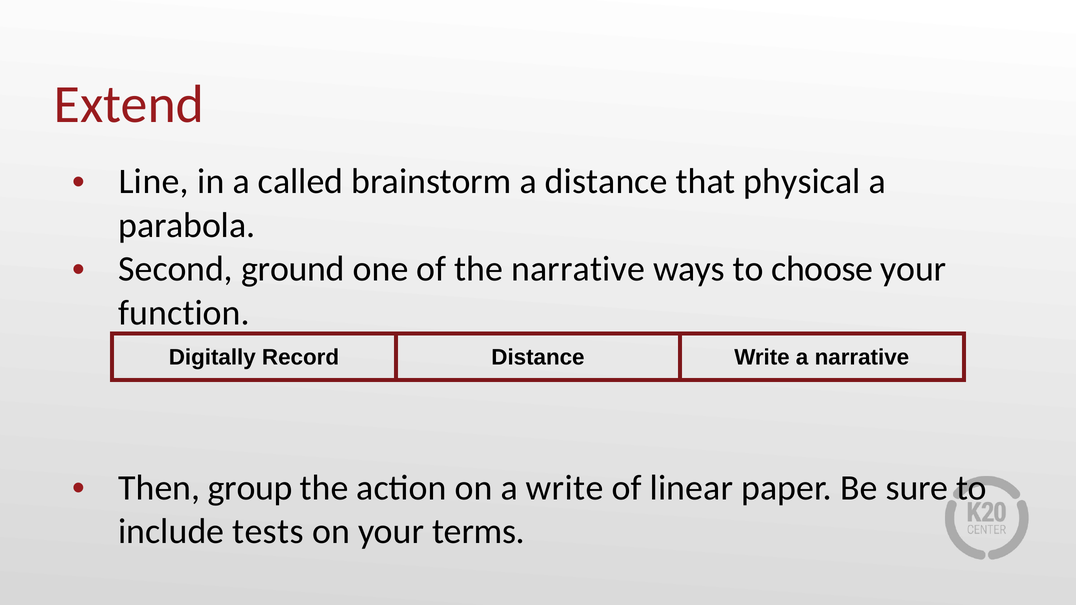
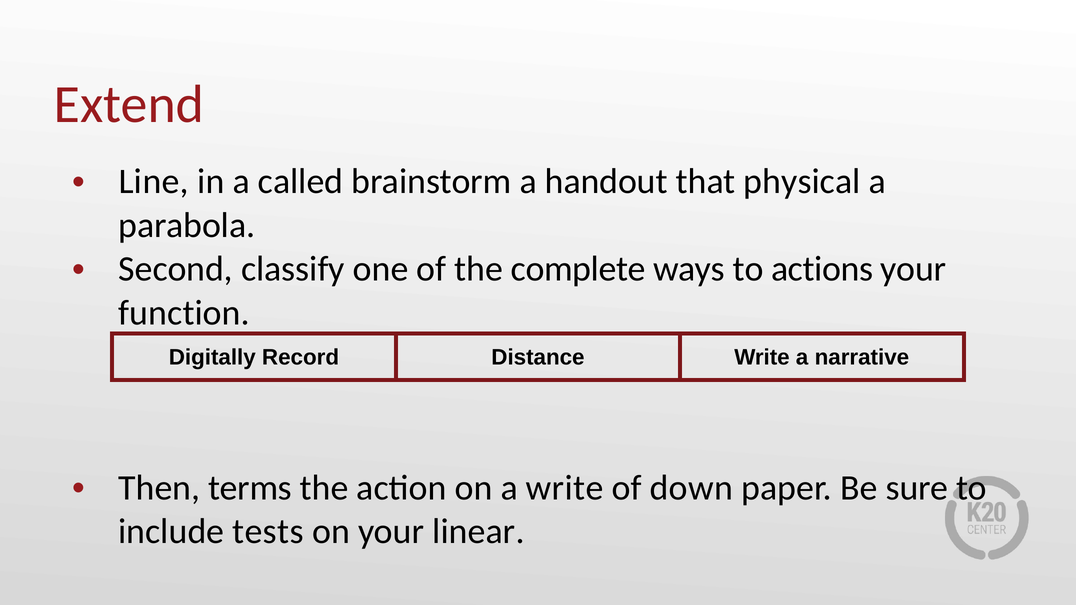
a distance: distance -> handout
ground: ground -> classify
the narrative: narrative -> complete
choose: choose -> actions
group: group -> terms
linear: linear -> down
terms: terms -> linear
